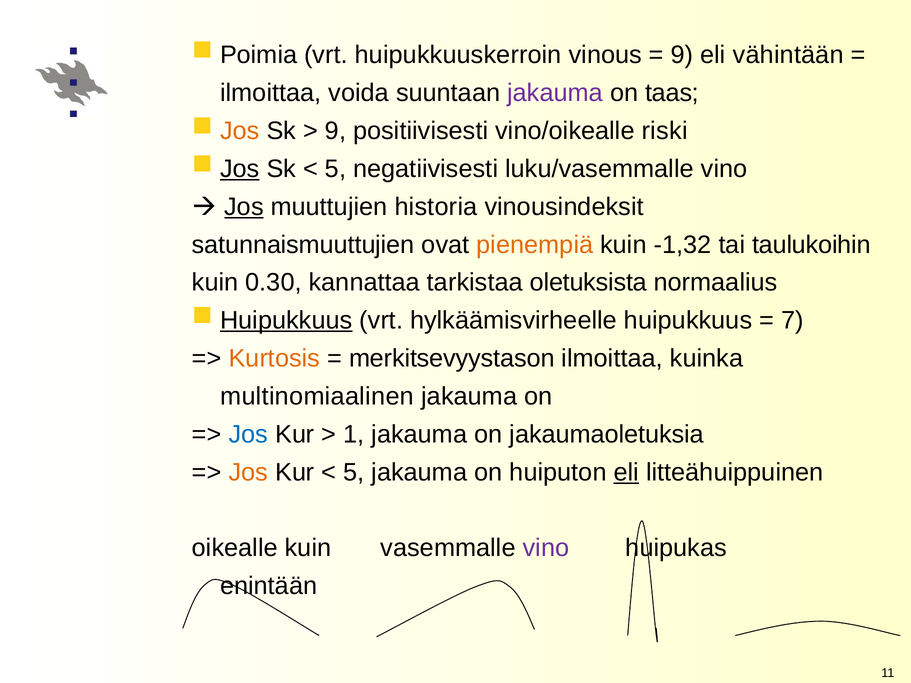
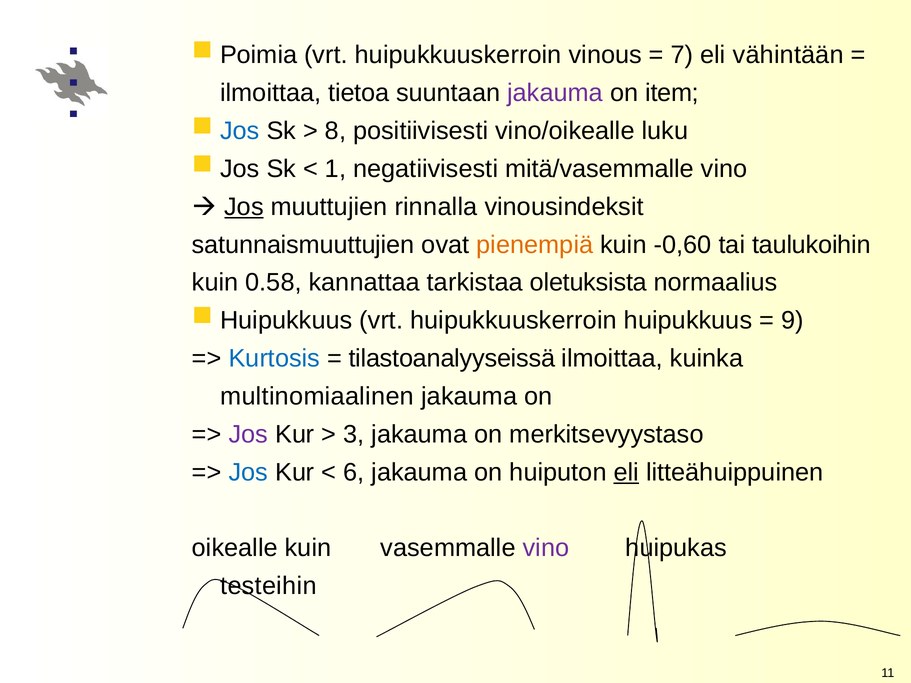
9 at (682, 55): 9 -> 7
voida: voida -> tietoa
taas: taas -> item
Jos at (240, 131) colour: orange -> blue
9 at (335, 131): 9 -> 8
riski: riski -> luku
Jos at (240, 169) underline: present -> none
5 at (335, 169): 5 -> 1
luku/vasemmalle: luku/vasemmalle -> mitä/vasemmalle
historia: historia -> rinnalla
-1,32: -1,32 -> -0,60
0.30: 0.30 -> 0.58
Huipukkuus at (286, 321) underline: present -> none
hylkäämisvirheelle at (514, 321): hylkäämisvirheelle -> huipukkuuskerroin
7: 7 -> 9
Kurtosis colour: orange -> blue
merkitsevyystason: merkitsevyystason -> tilastoanalyyseissä
Jos at (248, 434) colour: blue -> purple
1: 1 -> 3
jakaumaoletuksia: jakaumaoletuksia -> merkitsevyystaso
Jos at (248, 472) colour: orange -> blue
5 at (354, 472): 5 -> 6
enintään: enintään -> testeihin
